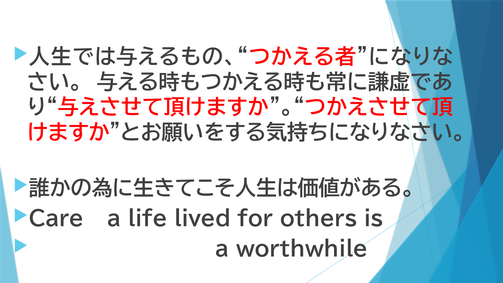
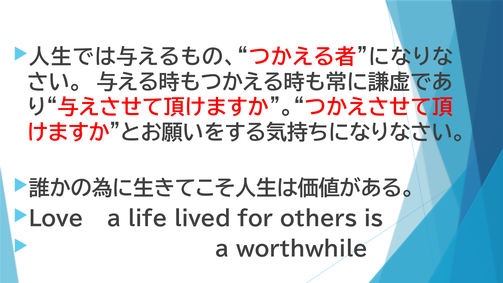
Ｃare: Ｃare -> Love
